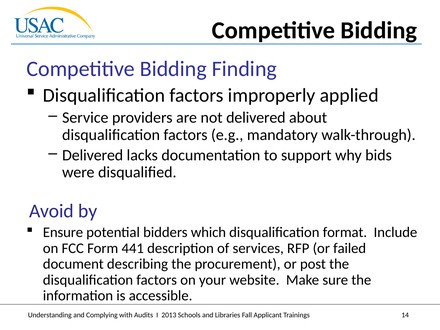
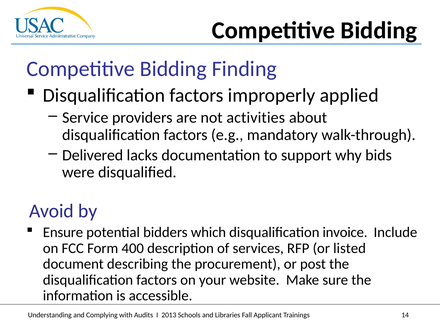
not delivered: delivered -> activities
format: format -> invoice
441: 441 -> 400
failed: failed -> listed
